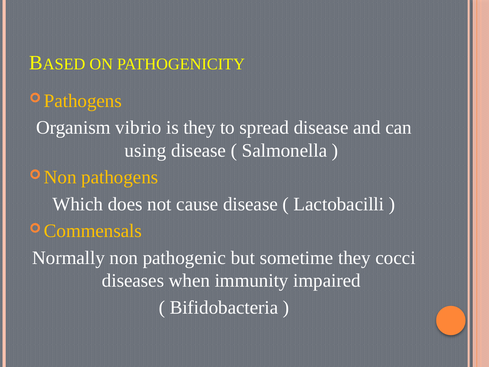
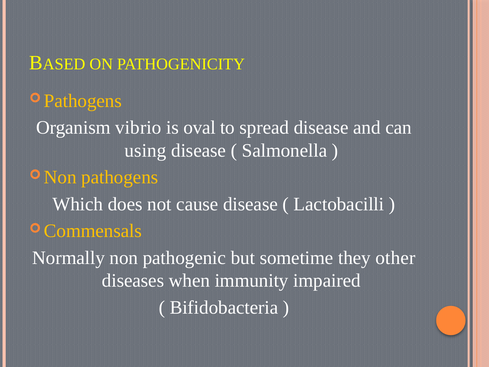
is they: they -> oval
cocci: cocci -> other
